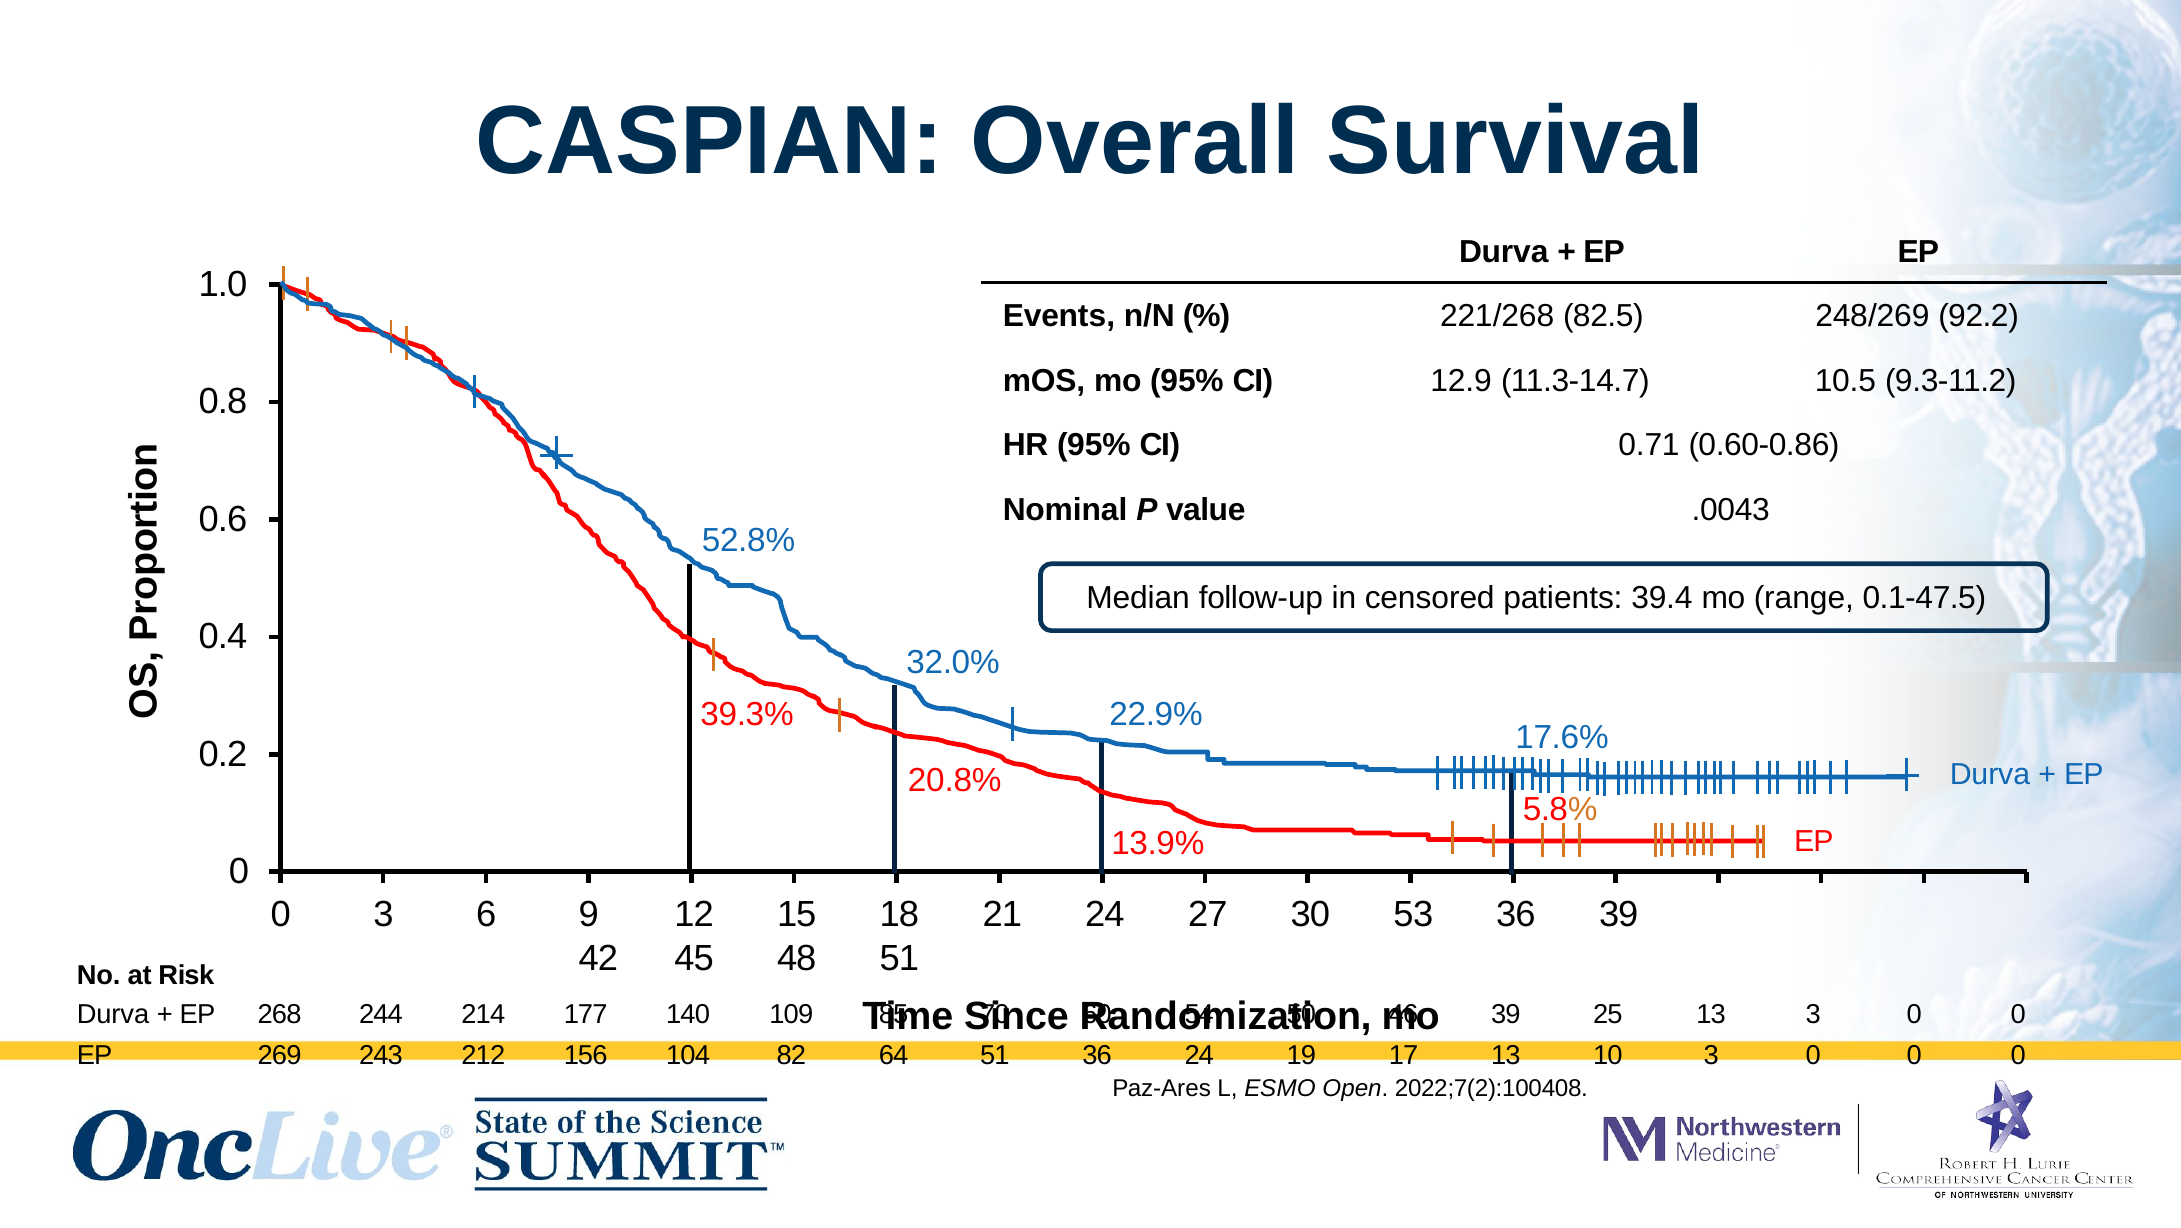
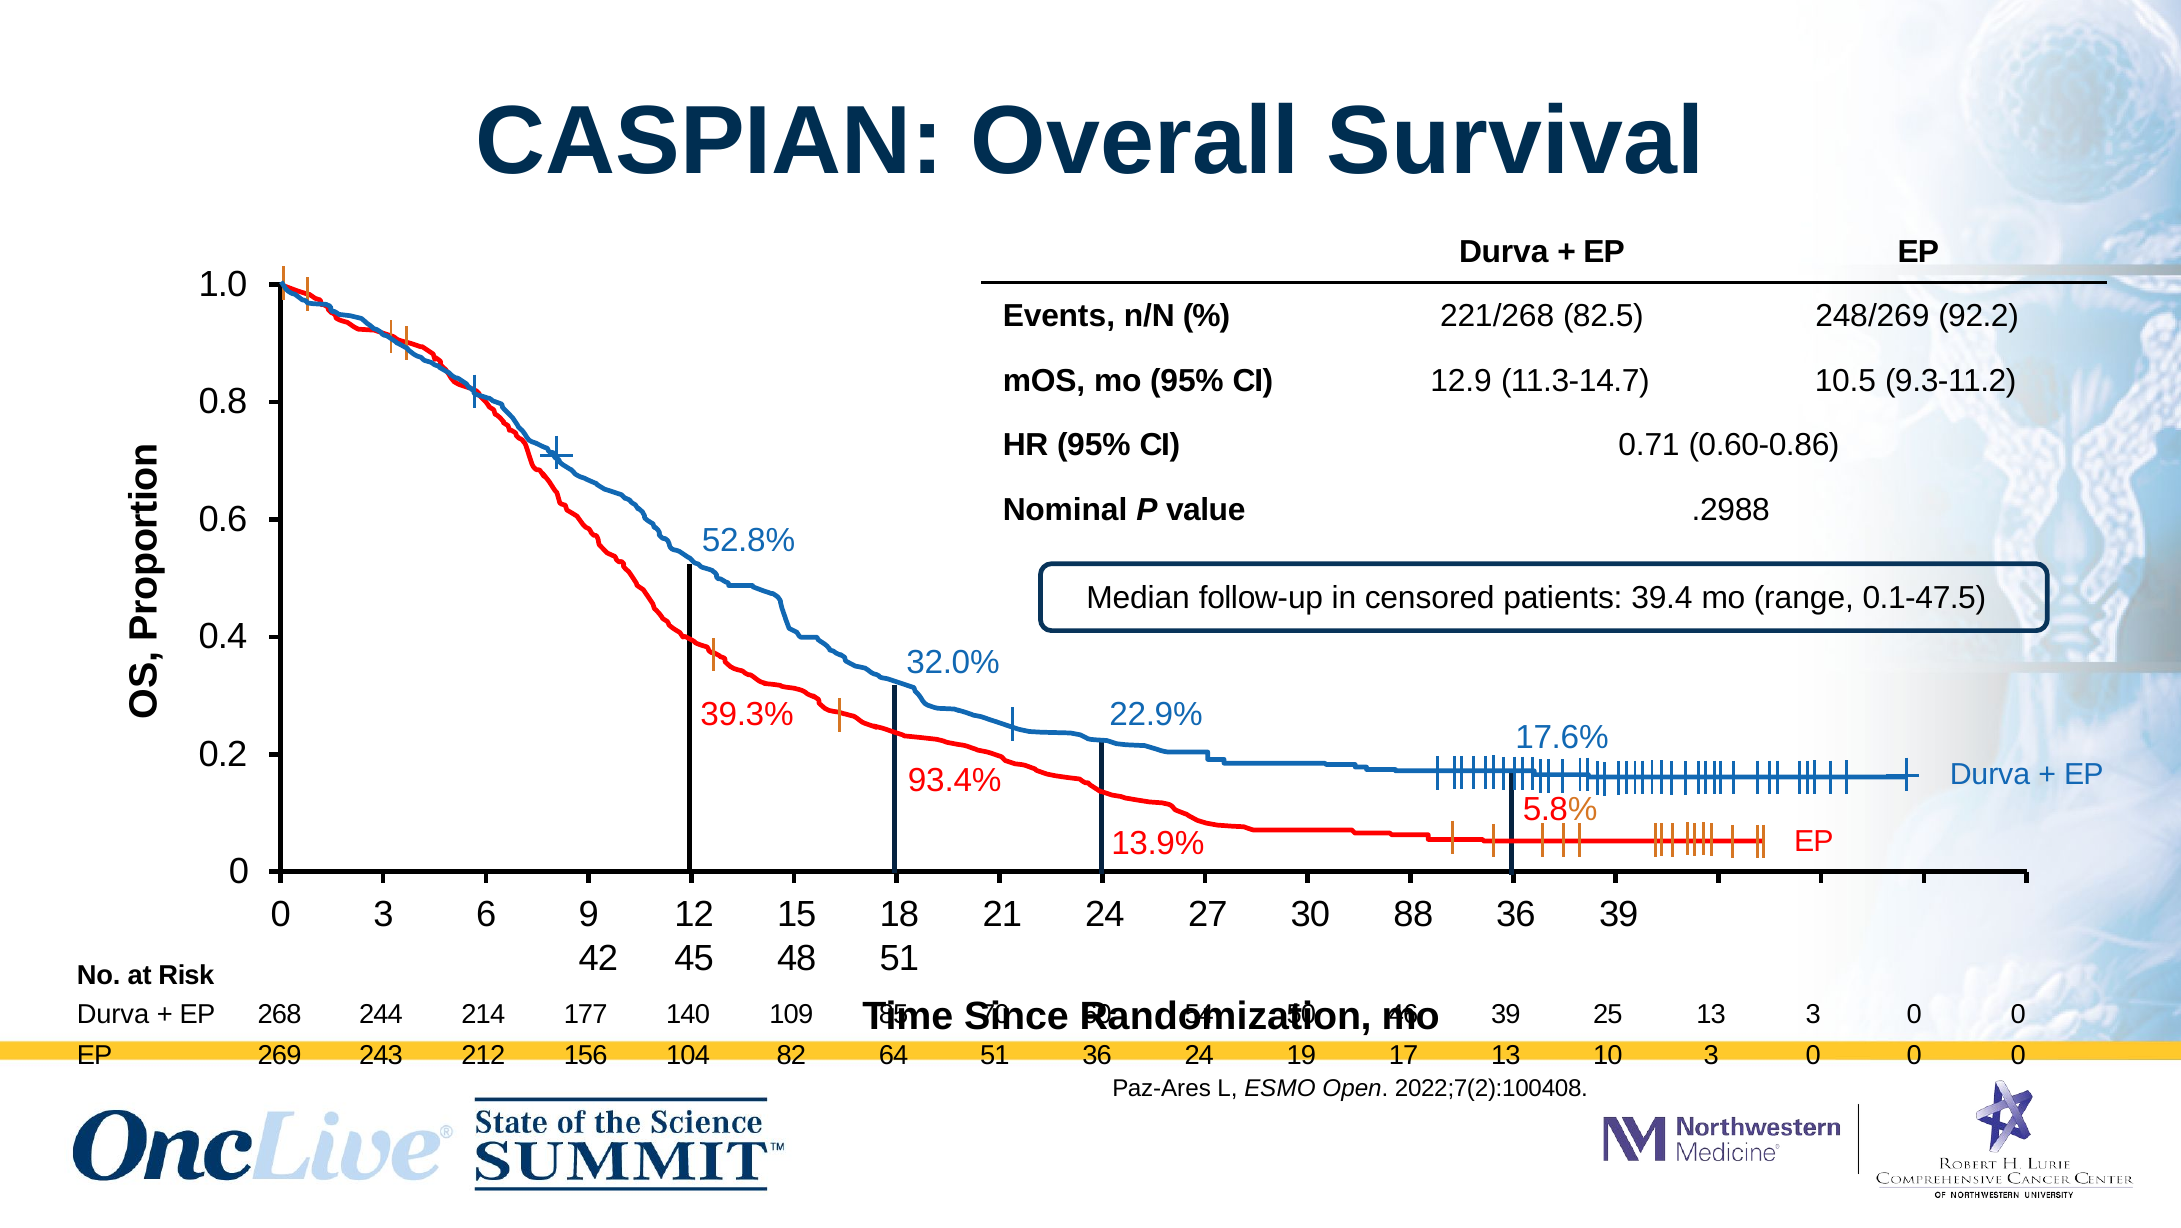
.0043: .0043 -> .2988
20.8%: 20.8% -> 93.4%
53: 53 -> 88
